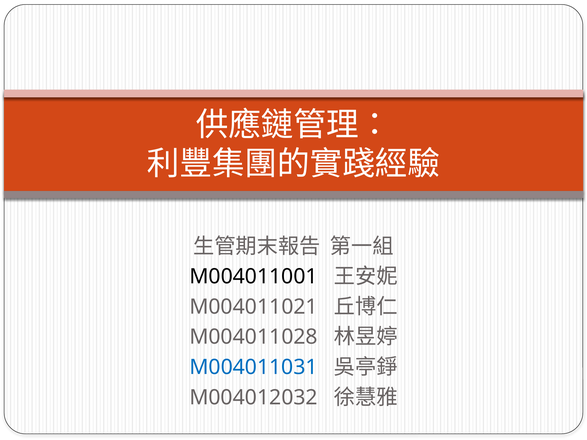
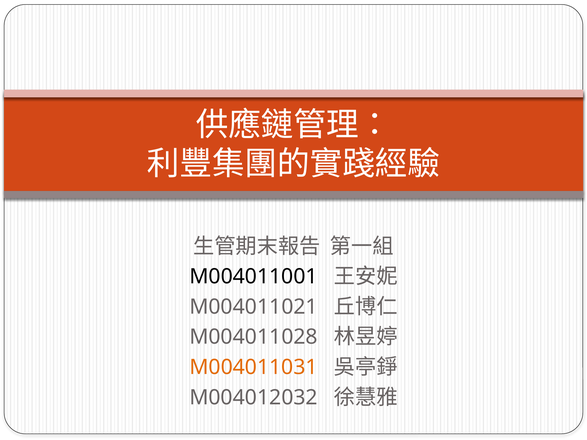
M004011031 colour: blue -> orange
